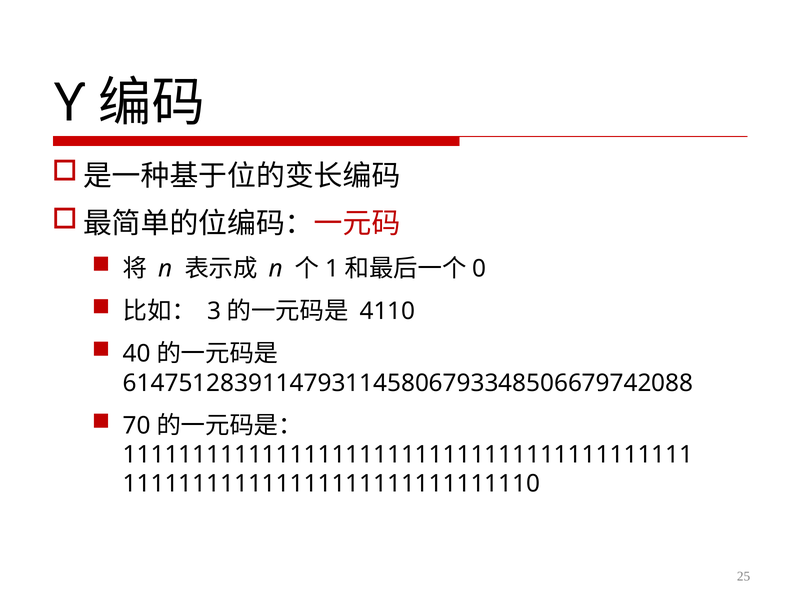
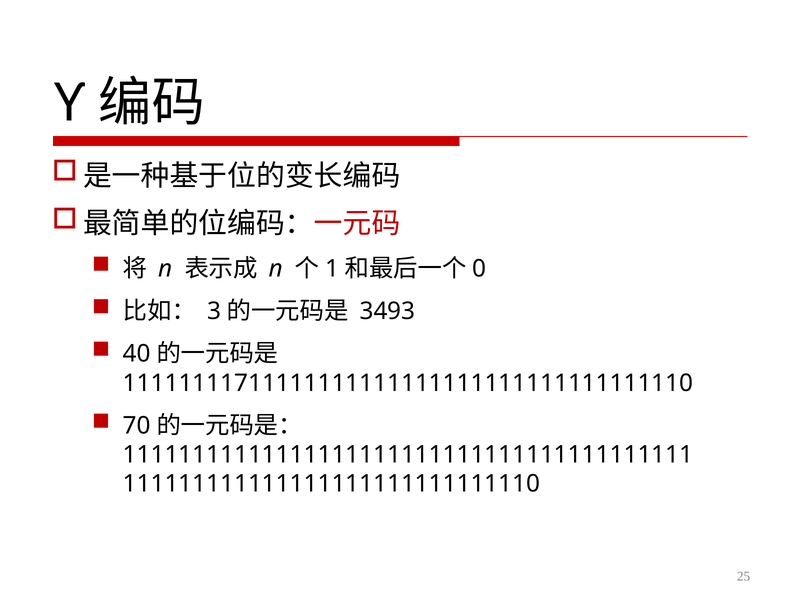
4110: 4110 -> 3493
61475128391147931145806793348506679742088: 61475128391147931145806793348506679742088 -> 11111111711111111111111111111111111111110
